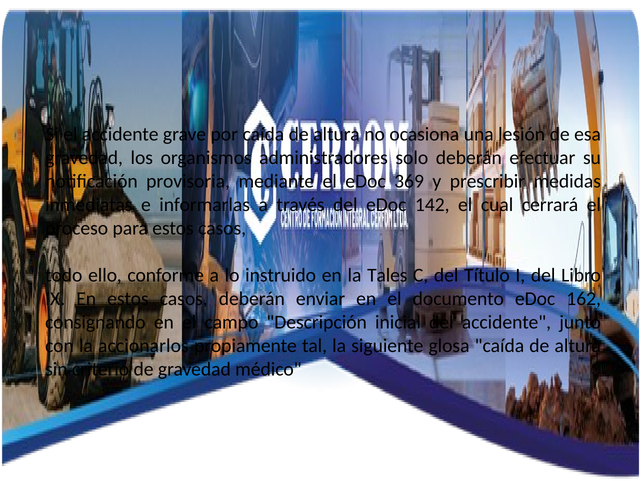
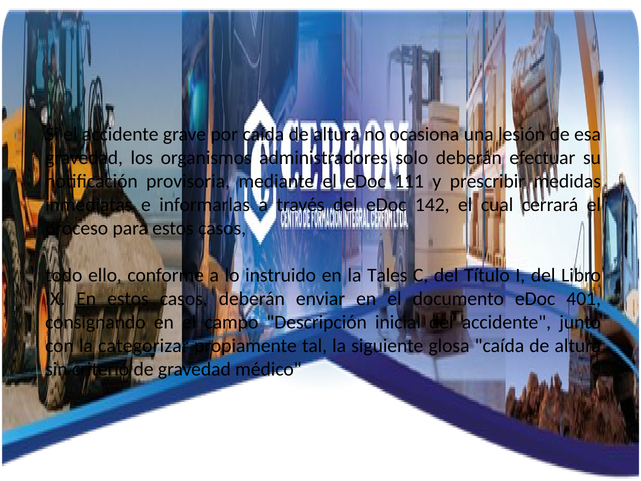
369: 369 -> 111
162: 162 -> 401
accionarlos: accionarlos -> categorizar
